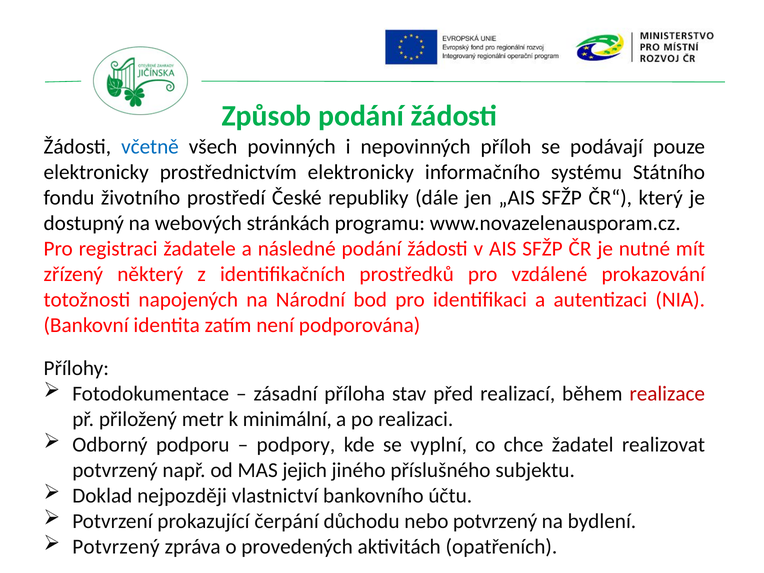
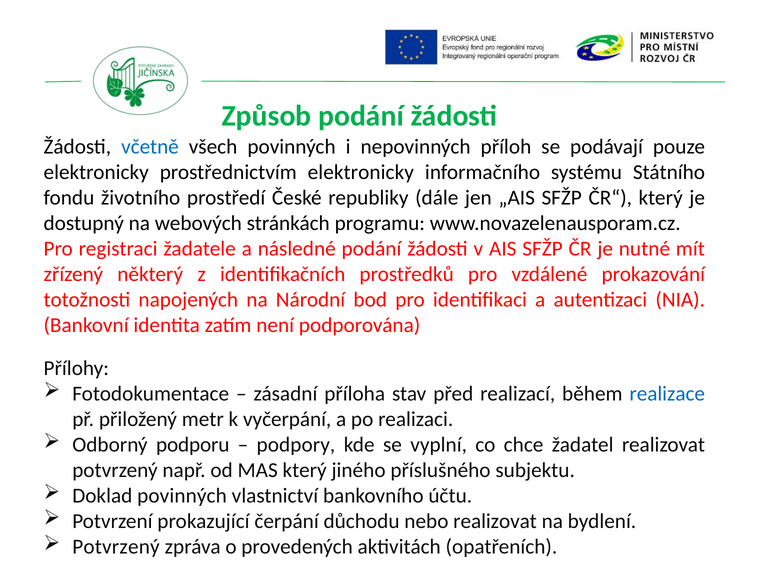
realizace colour: red -> blue
minimální: minimální -> vyčerpání
MAS jejich: jejich -> který
Doklad nejpozději: nejpozději -> povinných
nebo potvrzený: potvrzený -> realizovat
